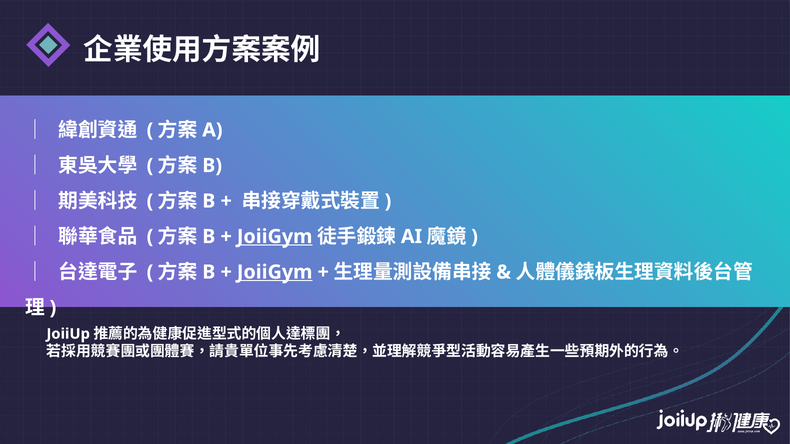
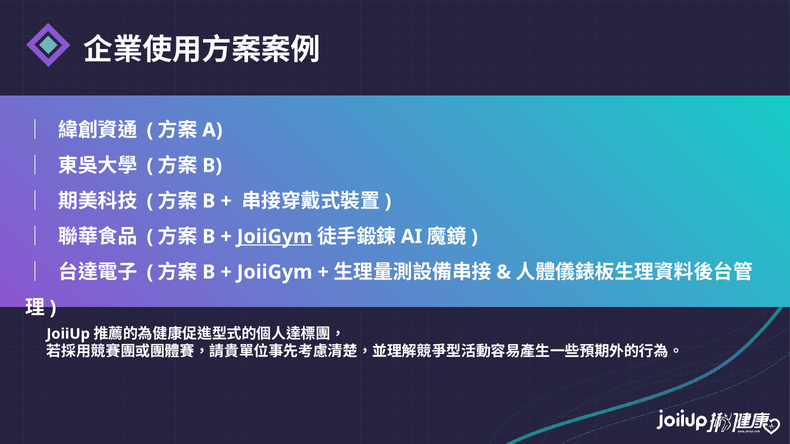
JoiiGym at (275, 272) underline: present -> none
